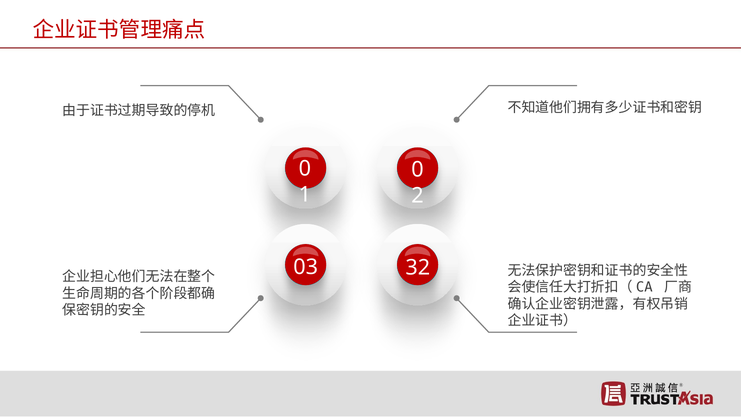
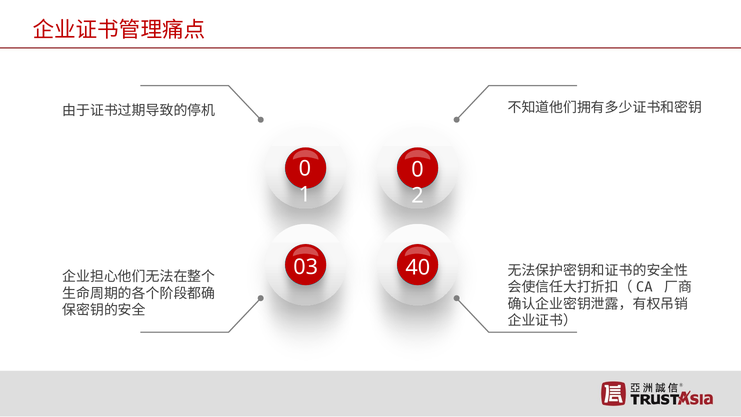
32: 32 -> 40
